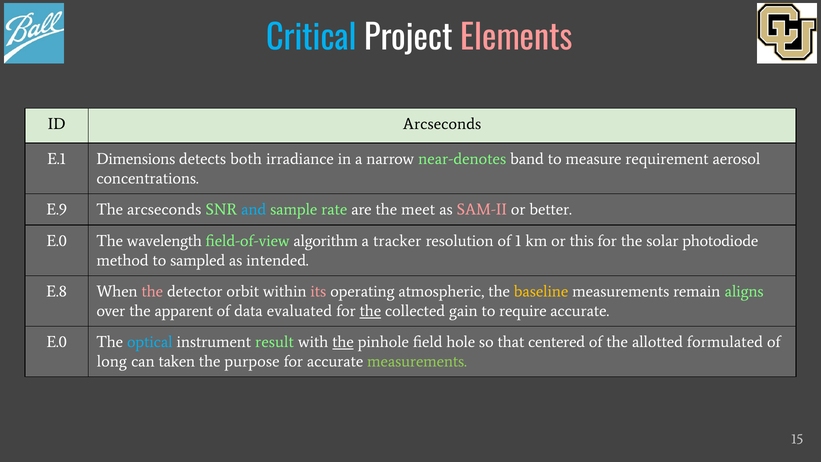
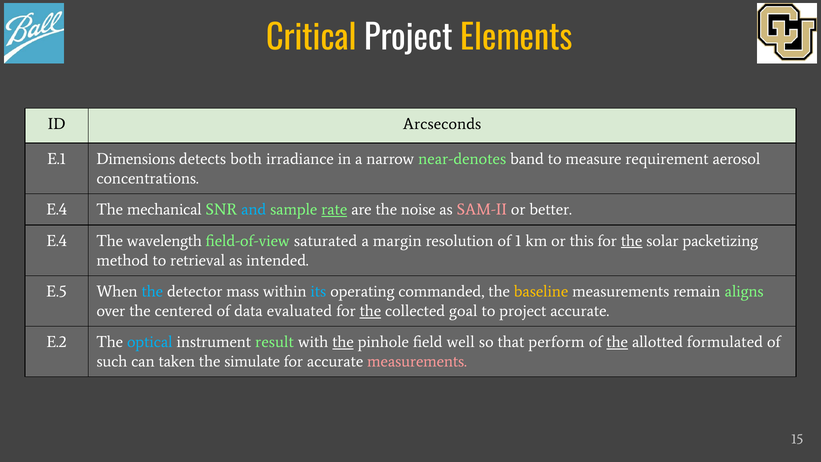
Critical colour: light blue -> yellow
Elements colour: pink -> yellow
E.9 at (57, 209): E.9 -> E.4
The arcseconds: arcseconds -> mechanical
rate underline: none -> present
meet: meet -> noise
E.0 at (57, 241): E.0 -> E.4
algorithm: algorithm -> saturated
tracker: tracker -> margin
the at (632, 241) underline: none -> present
photodiode: photodiode -> packetizing
sampled: sampled -> retrieval
E.8: E.8 -> E.5
the at (152, 291) colour: pink -> light blue
orbit: orbit -> mass
its colour: pink -> light blue
atmospheric: atmospheric -> commanded
apparent: apparent -> centered
gain: gain -> goal
to require: require -> project
E.0 at (57, 342): E.0 -> E.2
hole: hole -> well
centered: centered -> perform
the at (617, 342) underline: none -> present
long: long -> such
purpose: purpose -> simulate
measurements at (417, 361) colour: light green -> pink
